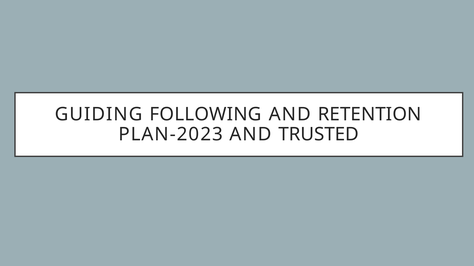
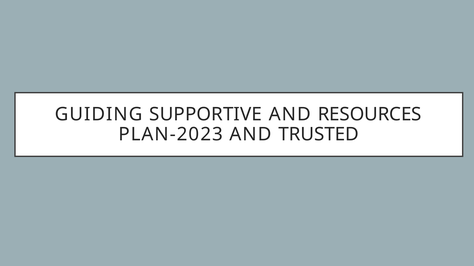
FOLLOWING: FOLLOWING -> SUPPORTIVE
RETENTION: RETENTION -> RESOURCES
